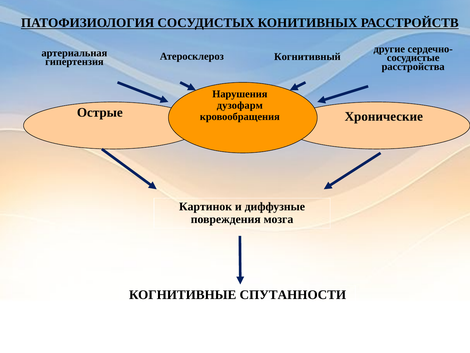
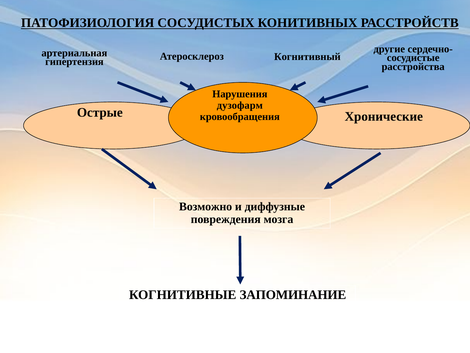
Картинок: Картинок -> Возможно
СПУТАННОСТИ: СПУТАННОСТИ -> ЗАПОМИНАНИЕ
